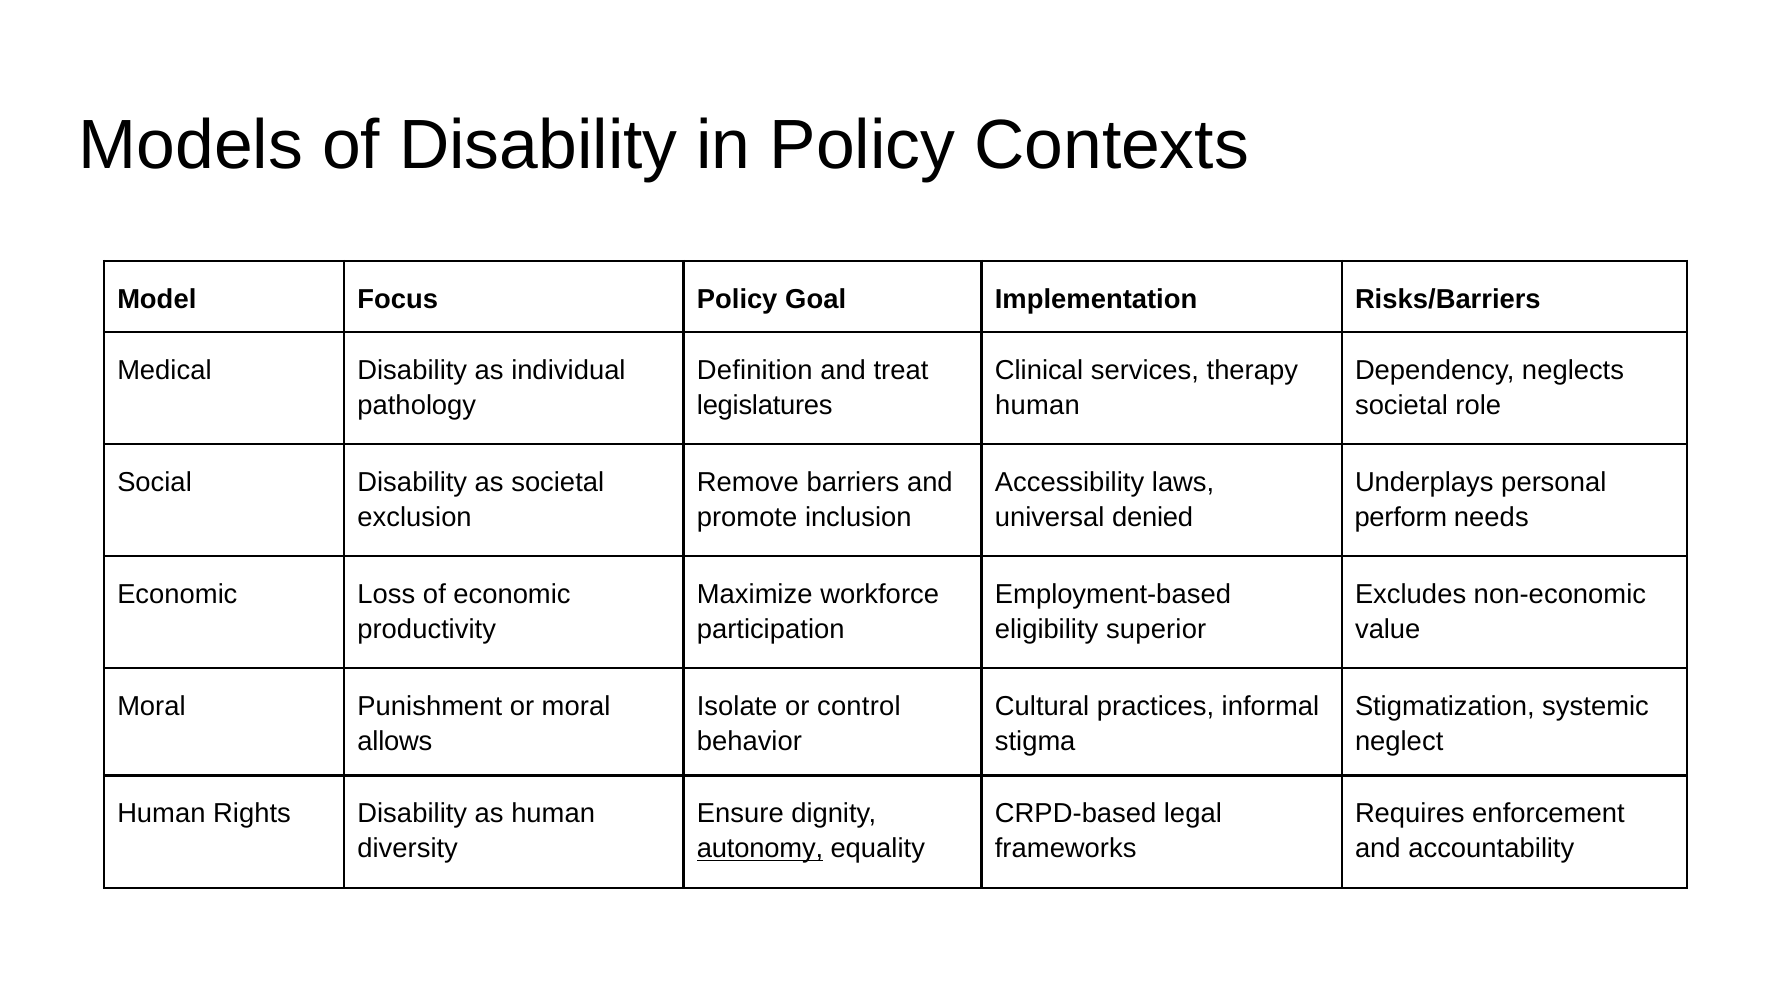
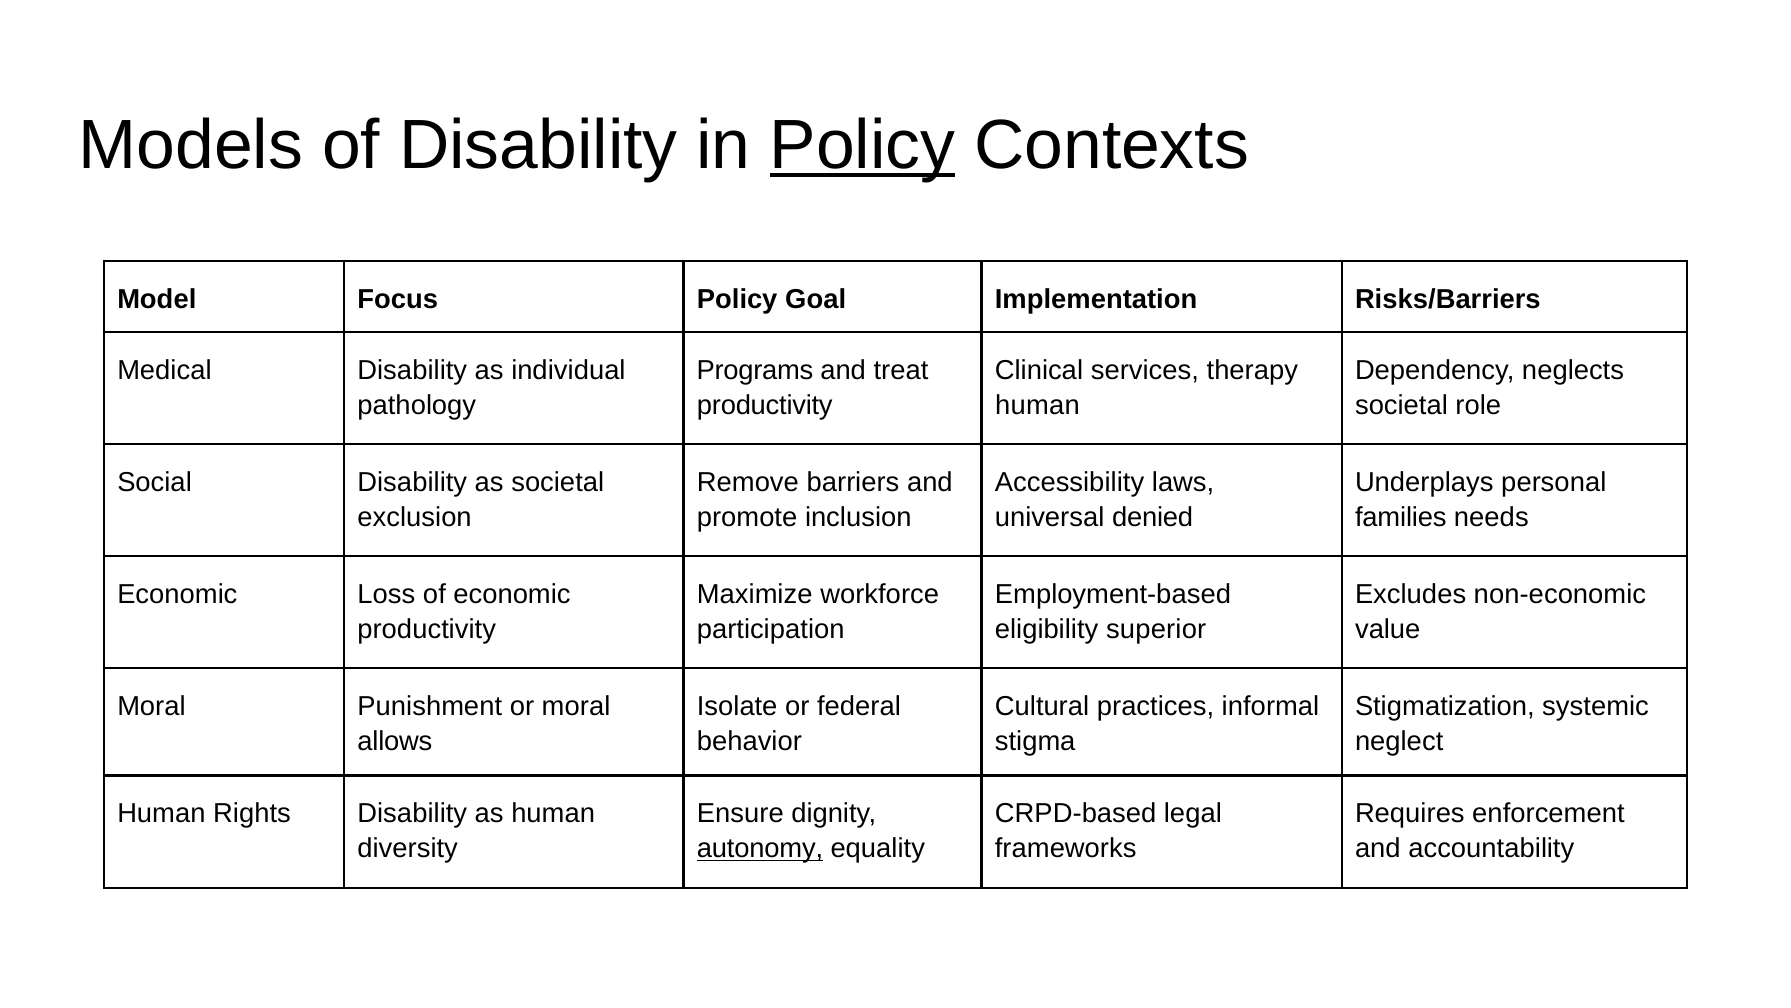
Policy at (863, 145) underline: none -> present
Definition: Definition -> Programs
legislatures at (765, 405): legislatures -> productivity
perform: perform -> families
control: control -> federal
